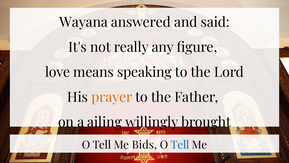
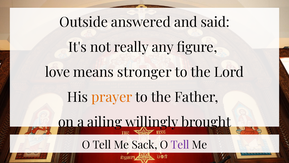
Wayana: Wayana -> Outside
speaking: speaking -> stronger
Bids: Bids -> Sack
Tell at (180, 145) colour: blue -> purple
